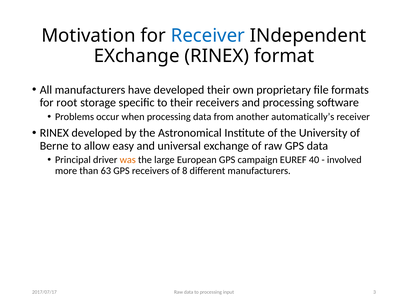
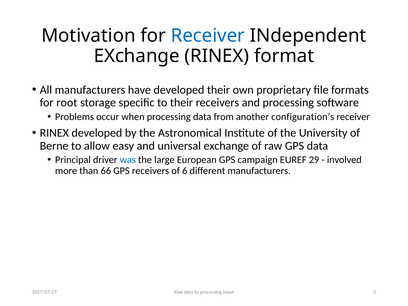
automatically’s: automatically’s -> configuration’s
was colour: orange -> blue
40: 40 -> 29
63: 63 -> 66
8: 8 -> 6
